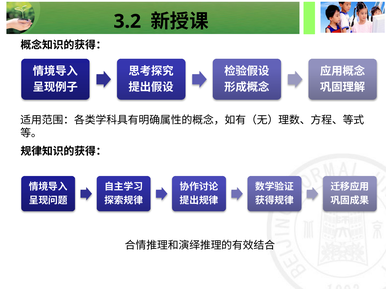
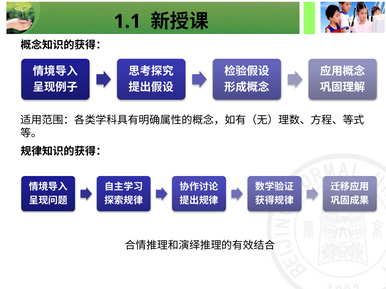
3.2: 3.2 -> 1.1
